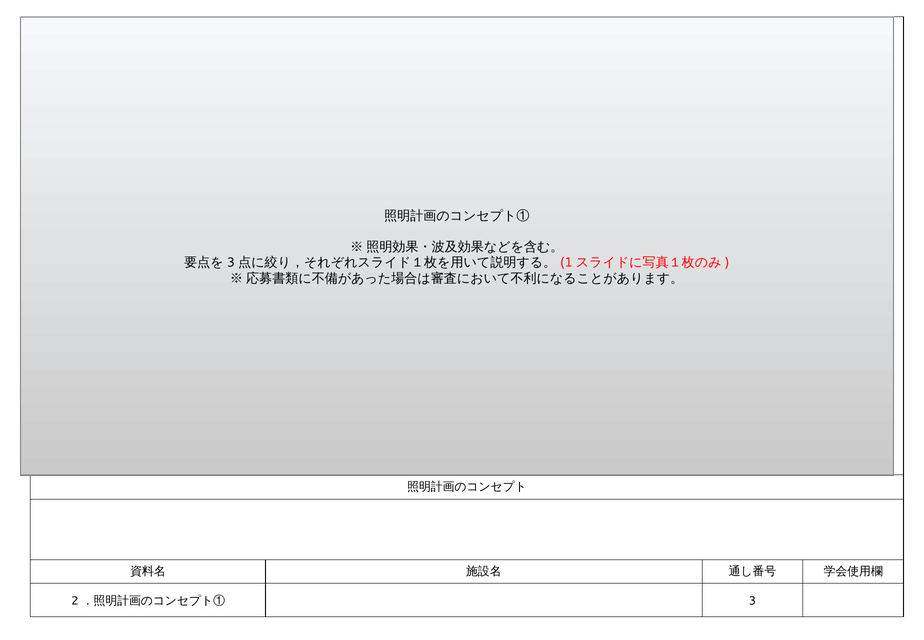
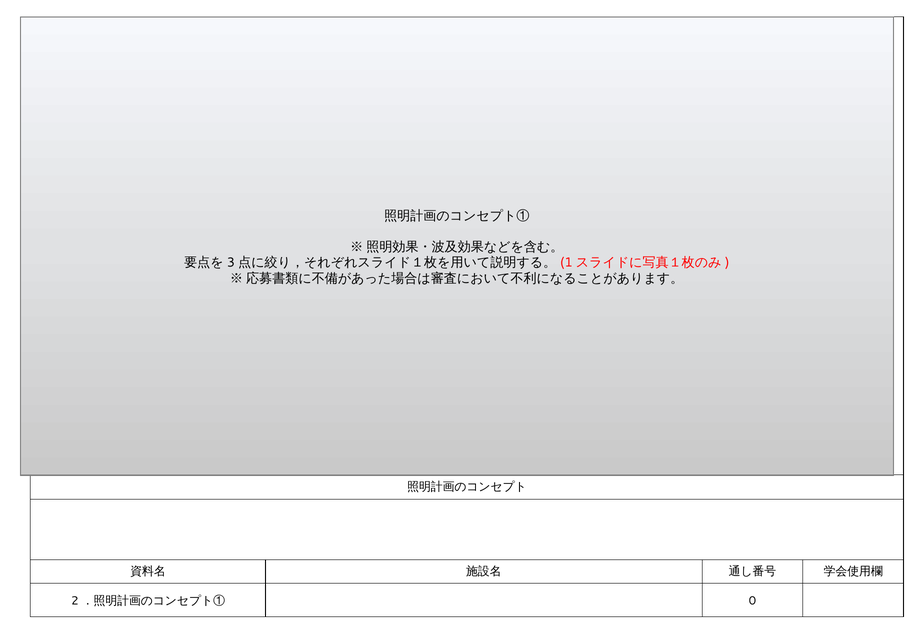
3: 3 -> 0
